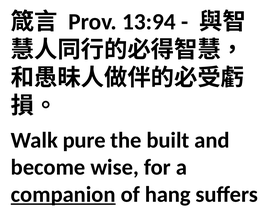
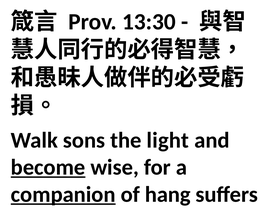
13:94: 13:94 -> 13:30
pure: pure -> sons
built: built -> light
become underline: none -> present
